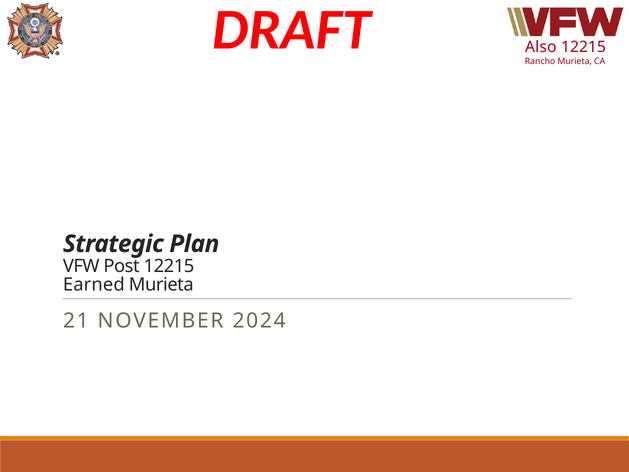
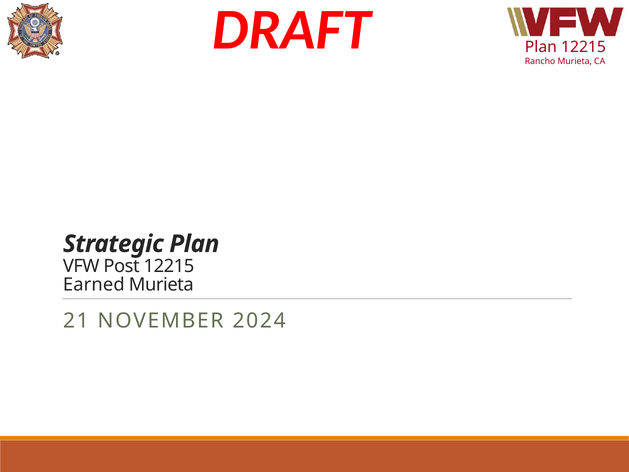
Also at (541, 47): Also -> Plan
